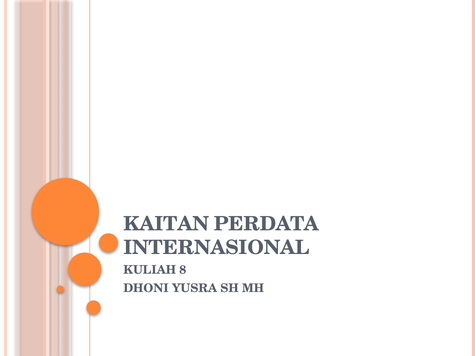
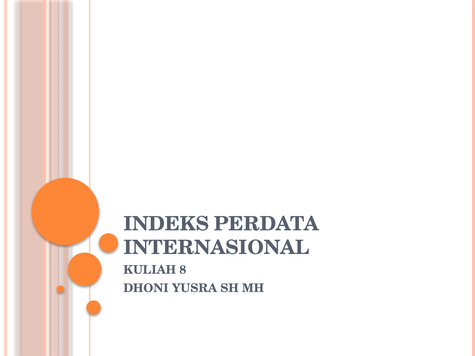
KAITAN: KAITAN -> INDEKS
